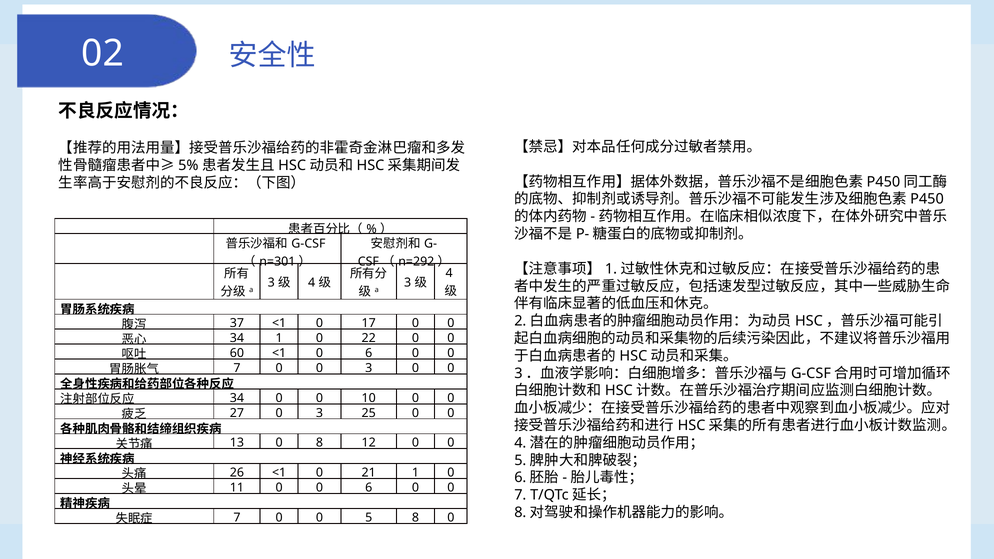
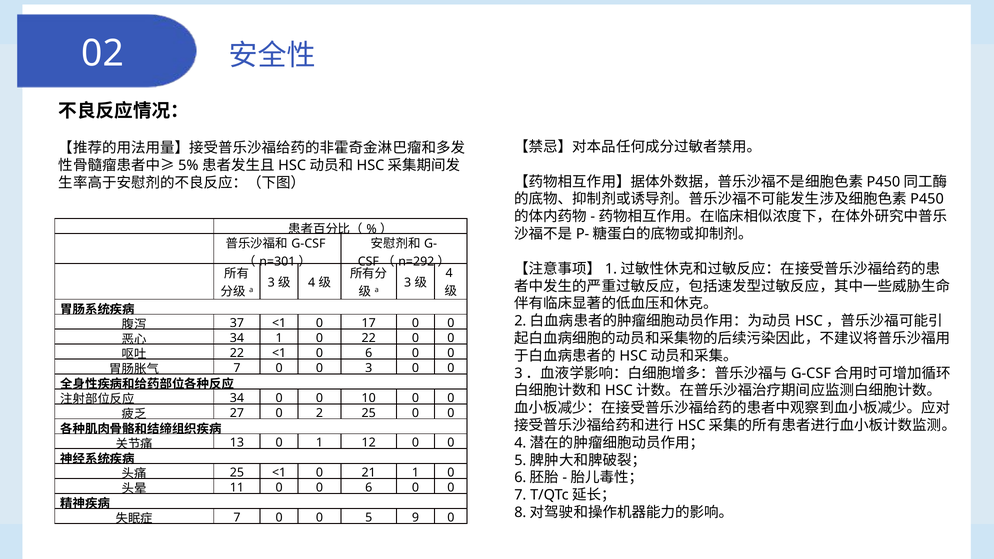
60 at (237, 353): 60 -> 22
27 0 3: 3 -> 2
0 8: 8 -> 1
26 at (237, 473): 26 -> 25
5 8: 8 -> 9
